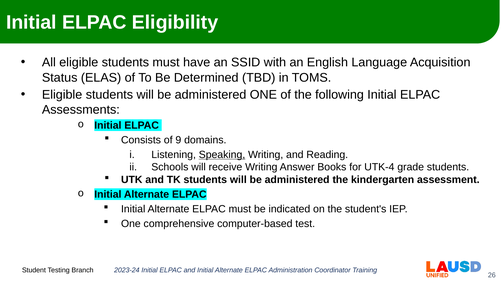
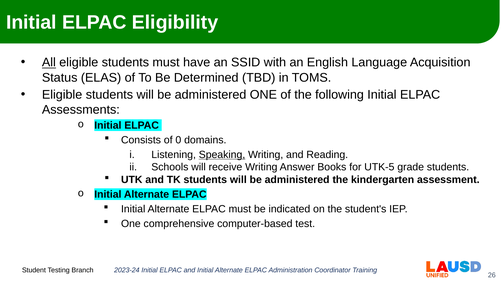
All underline: none -> present
9: 9 -> 0
UTK-4: UTK-4 -> UTK-5
